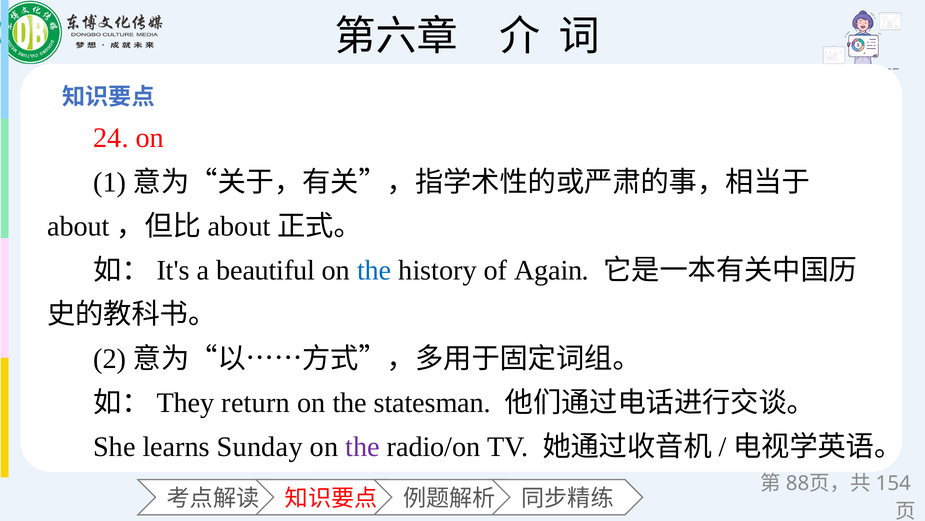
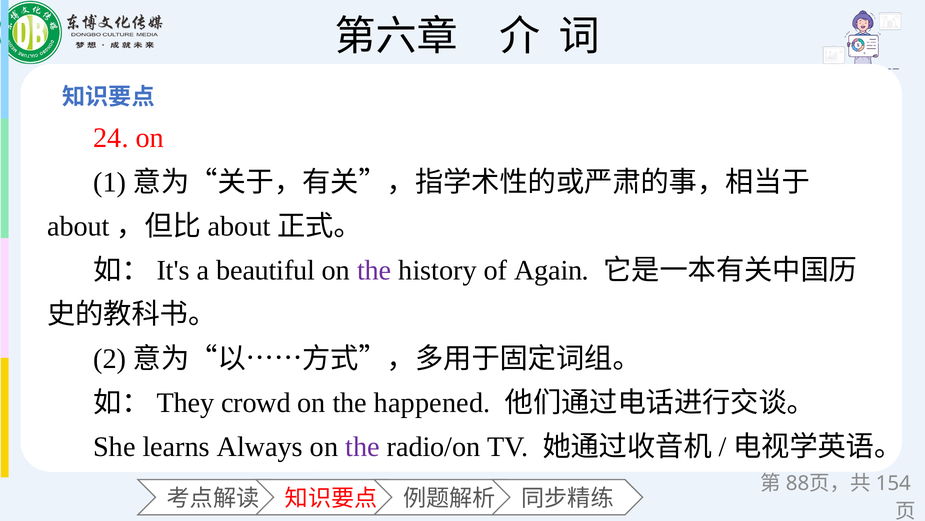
the at (374, 270) colour: blue -> purple
return: return -> crowd
statesman: statesman -> happened
Sunday: Sunday -> Always
